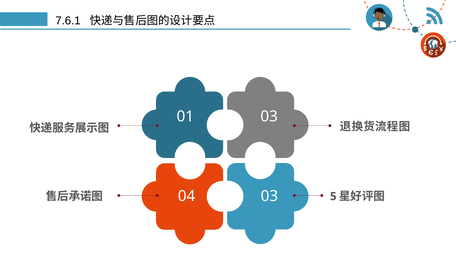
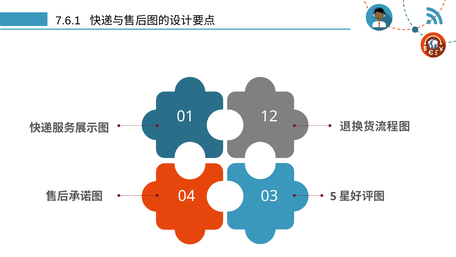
01 03: 03 -> 12
